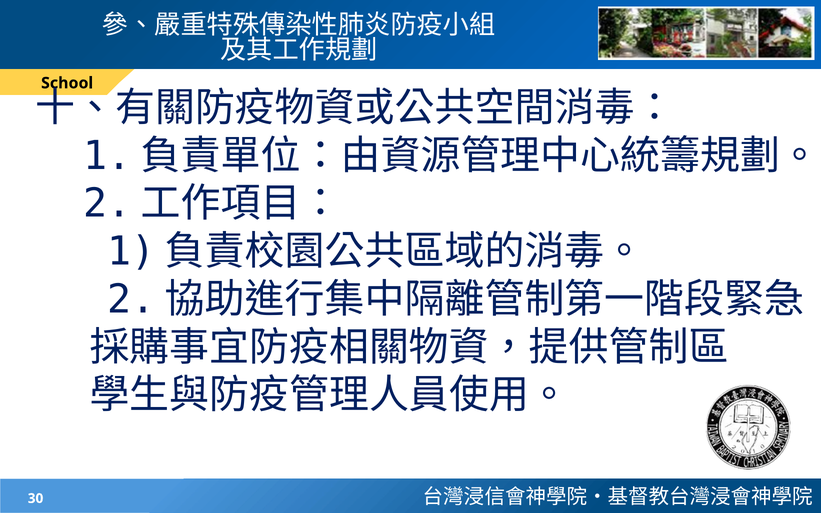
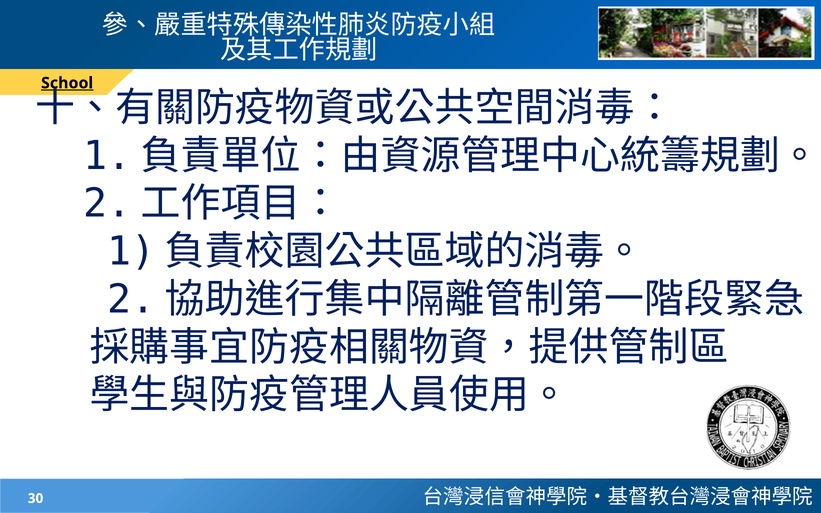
School underline: none -> present
